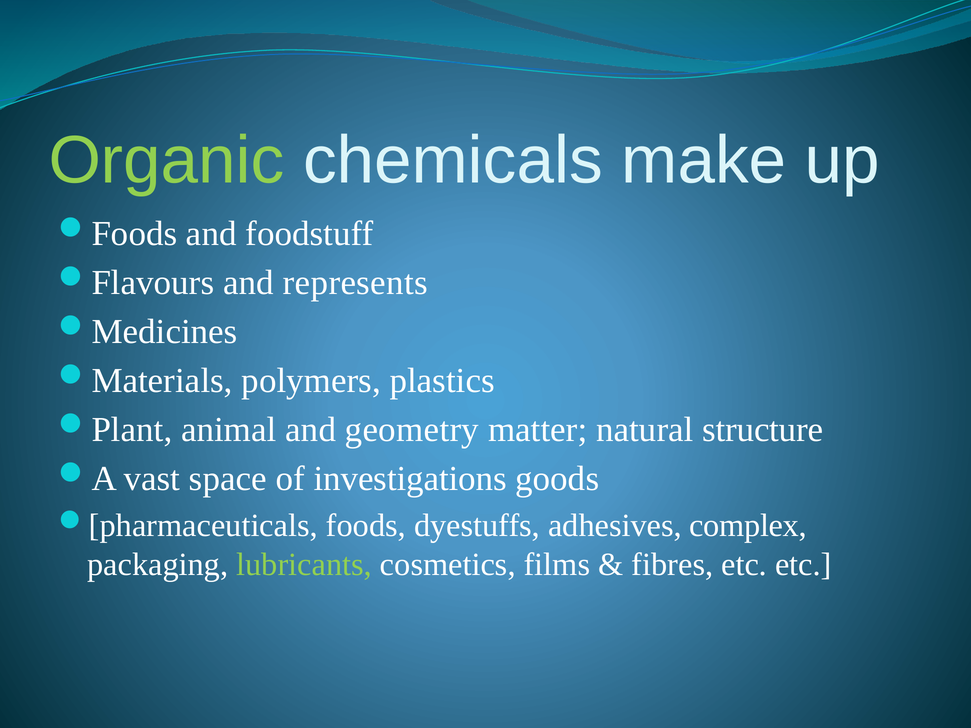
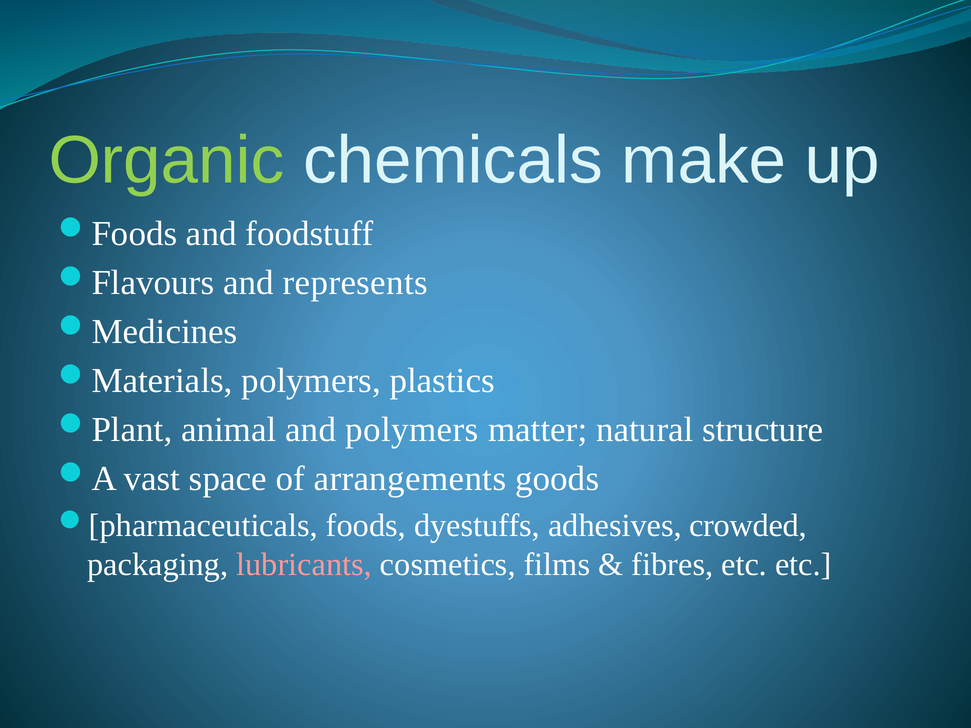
and geometry: geometry -> polymers
investigations: investigations -> arrangements
complex: complex -> crowded
lubricants colour: light green -> pink
